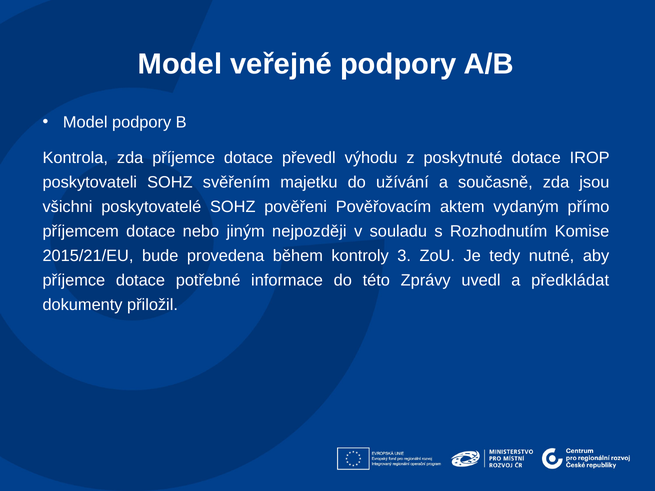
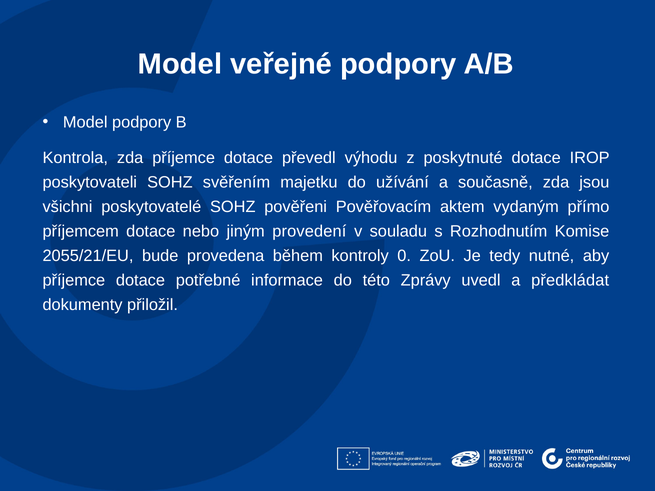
nejpozději: nejpozději -> provedení
2015/21/EU: 2015/21/EU -> 2055/21/EU
3: 3 -> 0
